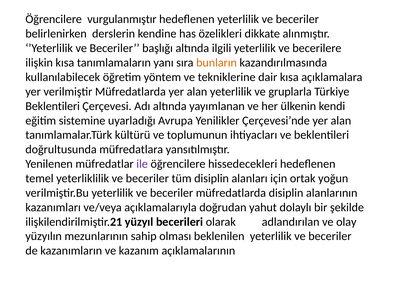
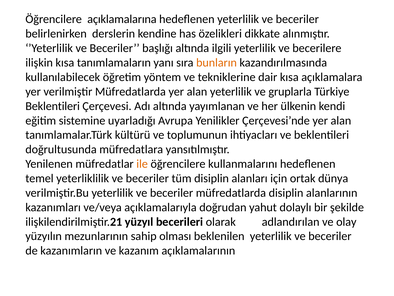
vurgulanmıştır: vurgulanmıştır -> açıklamalarına
ile colour: purple -> orange
hissedecekleri: hissedecekleri -> kullanmalarını
yoğun: yoğun -> dünya
